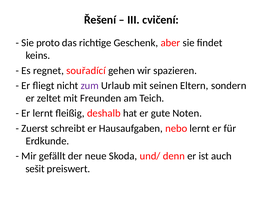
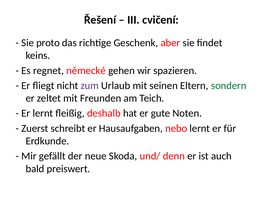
souřadící: souřadící -> německé
sondern colour: black -> green
sešit: sešit -> bald
